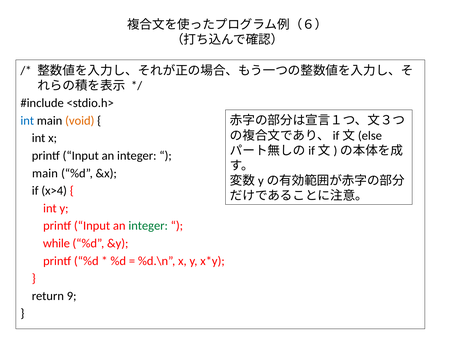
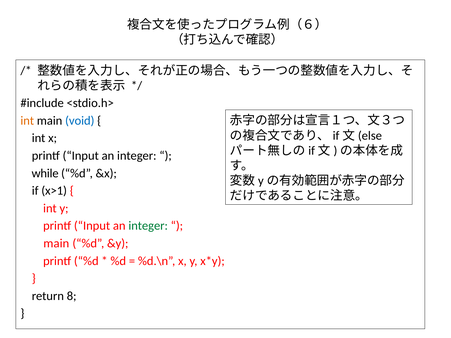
int at (27, 121) colour: blue -> orange
void colour: orange -> blue
main at (45, 173): main -> while
x>4: x>4 -> x>1
while at (56, 244): while -> main
9: 9 -> 8
